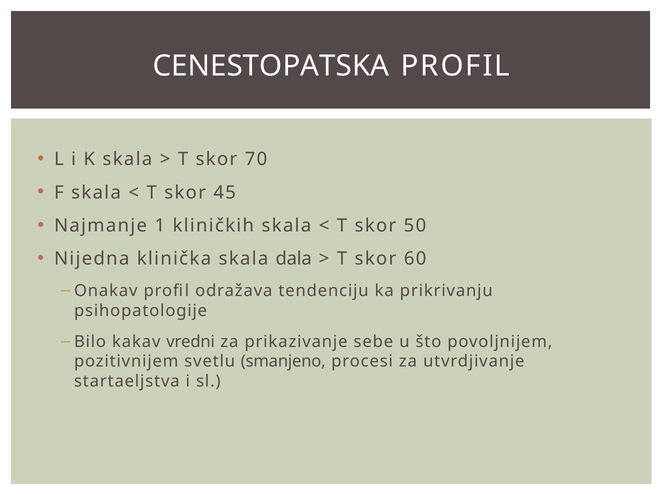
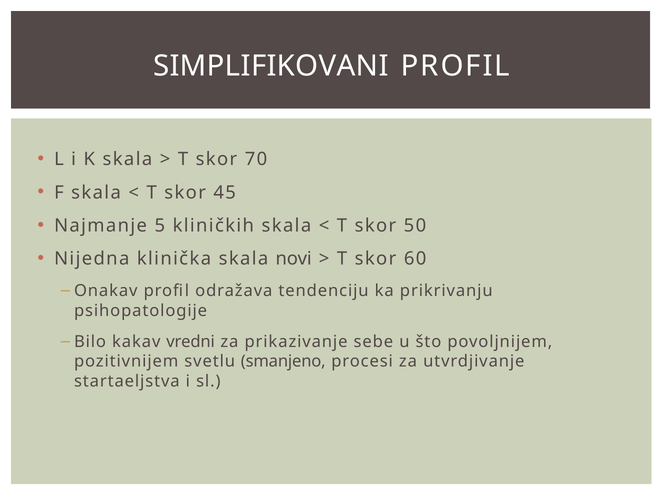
CENESTOPATSKA: CENESTOPATSKA -> SIMPLIFIKOVANI
1: 1 -> 5
dala: dala -> novi
